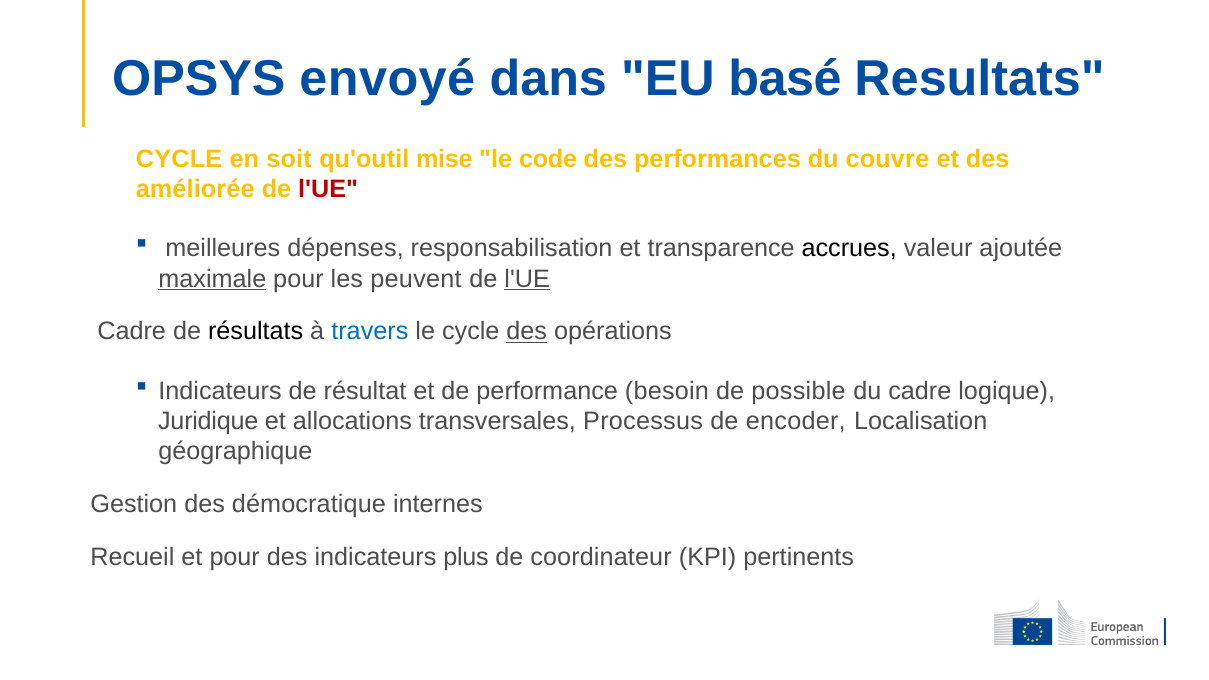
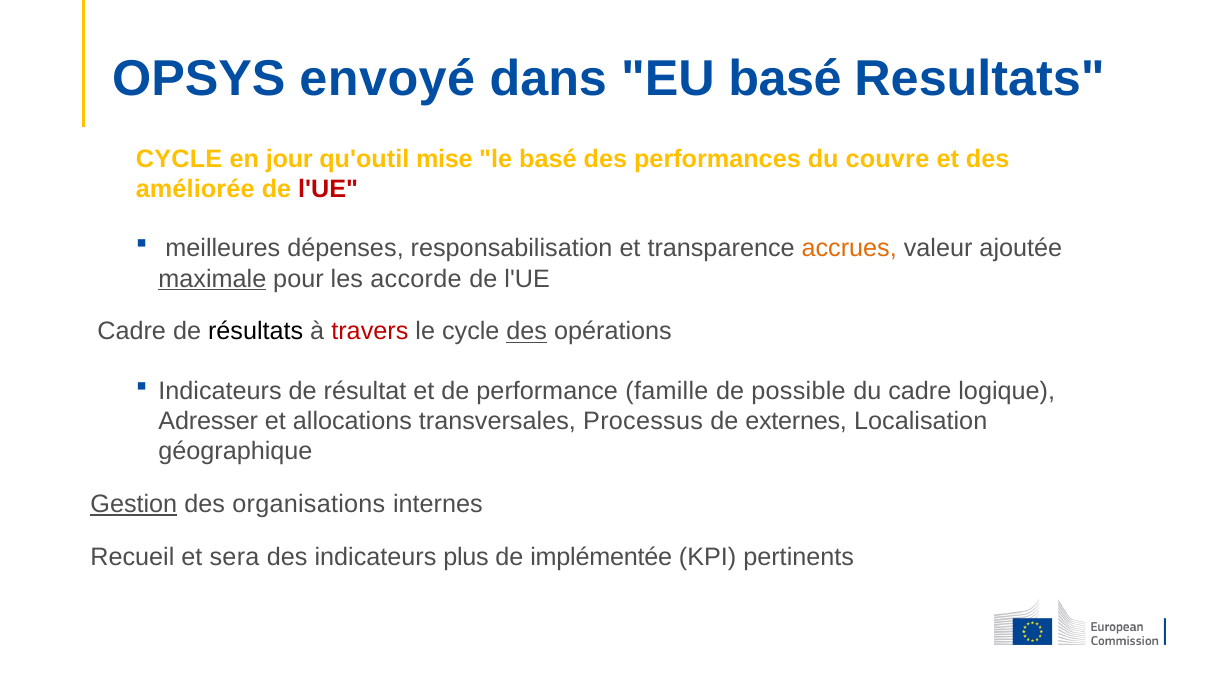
soit: soit -> jour
le code: code -> basé
accrues colour: black -> orange
peuvent: peuvent -> accorde
l'UE at (527, 279) underline: present -> none
travers colour: blue -> red
besoin: besoin -> famille
Juridique: Juridique -> Adresser
encoder: encoder -> externes
Gestion underline: none -> present
démocratique: démocratique -> organisations
et pour: pour -> sera
coordinateur: coordinateur -> implémentée
